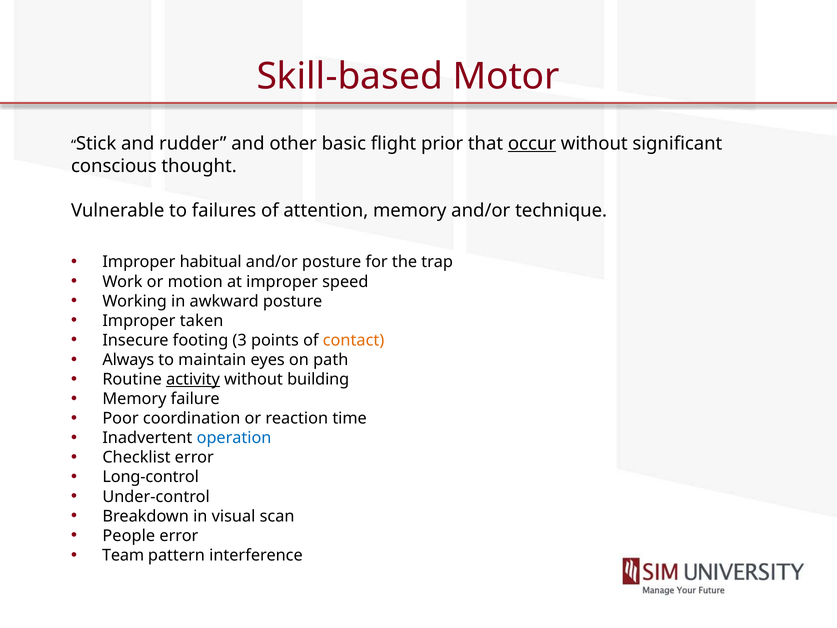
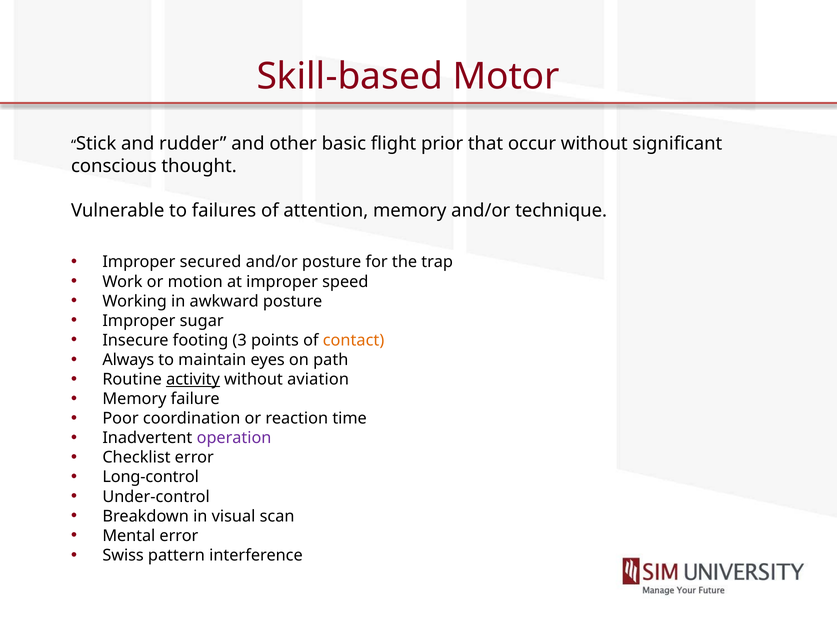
occur underline: present -> none
habitual: habitual -> secured
taken: taken -> sugar
building: building -> aviation
operation colour: blue -> purple
People: People -> Mental
Team: Team -> Swiss
